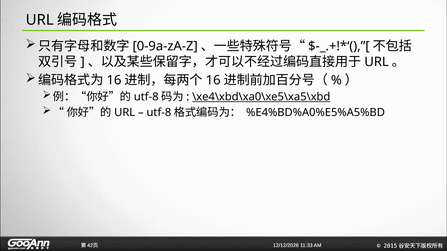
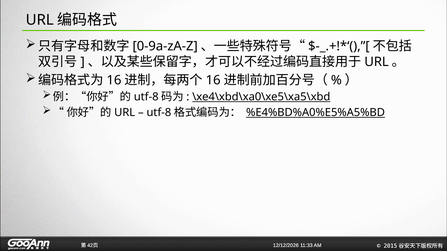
%E4%BD%A0%E5%A5%BD underline: none -> present
